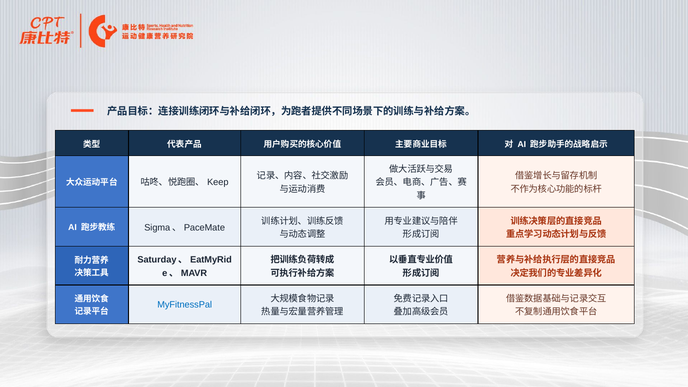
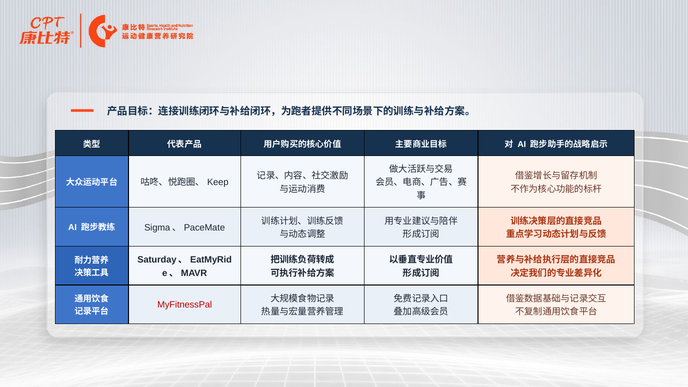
MyFitnessPal colour: blue -> red
